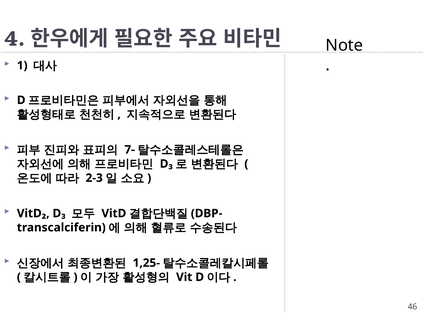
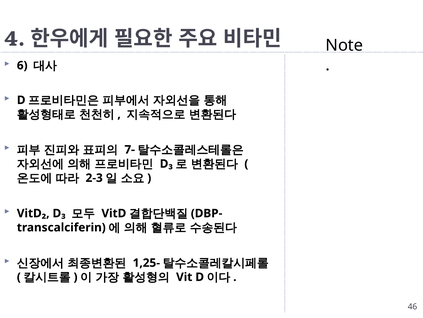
1: 1 -> 6
